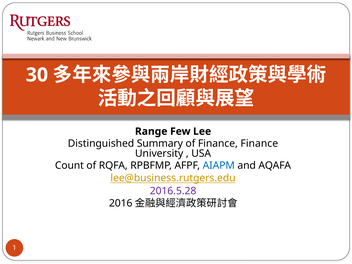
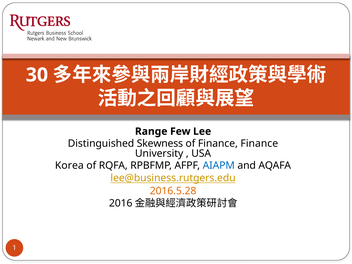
Summary: Summary -> Skewness
Count: Count -> Korea
2016.5.28 colour: purple -> orange
